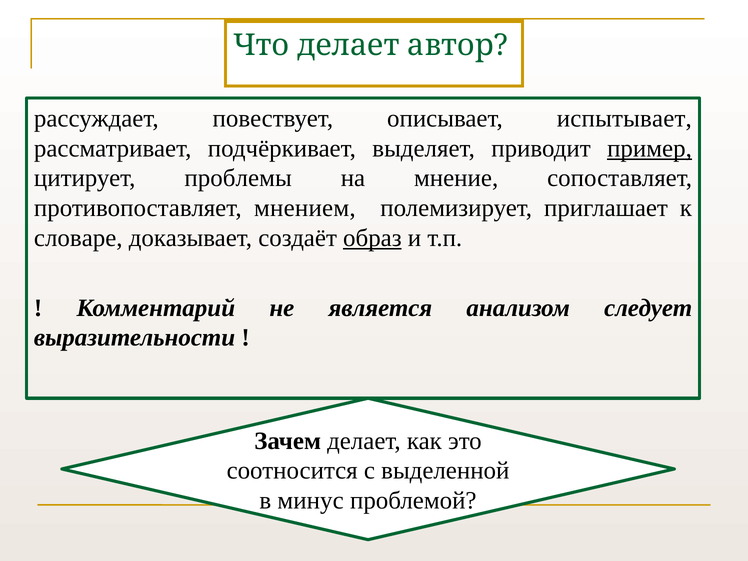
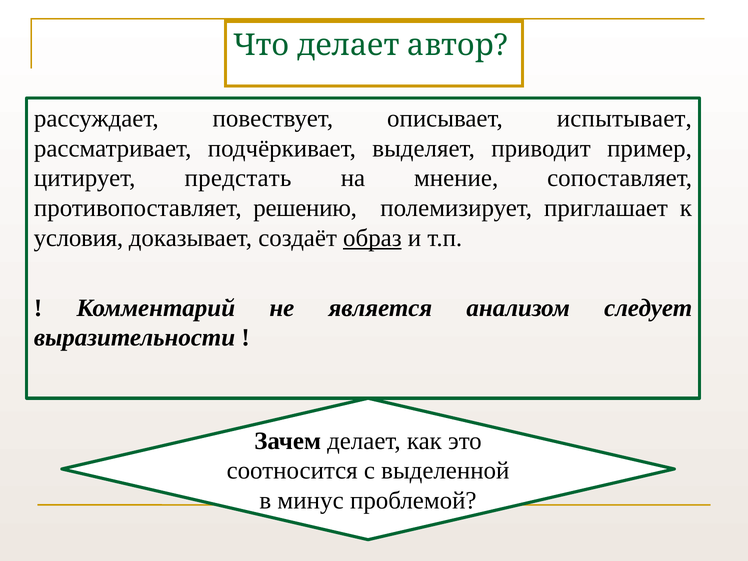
пример underline: present -> none
проблемы: проблемы -> предстать
мнением: мнением -> решению
словаре: словаре -> условия
